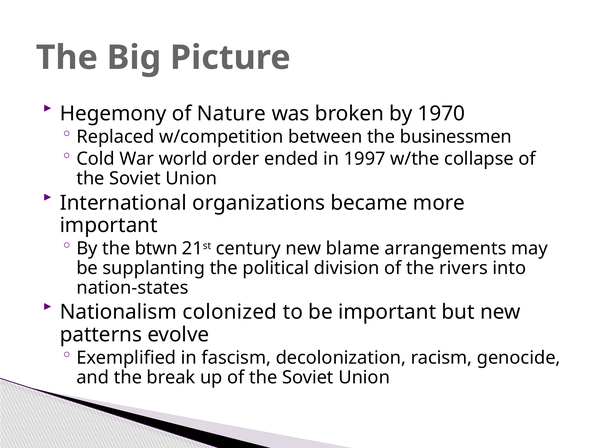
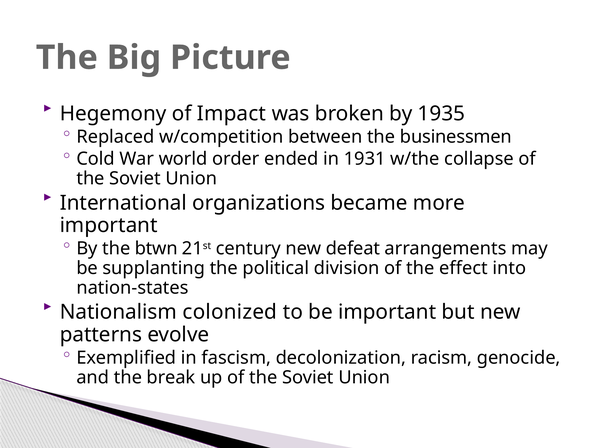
Nature: Nature -> Impact
1970: 1970 -> 1935
1997: 1997 -> 1931
blame: blame -> defeat
rivers: rivers -> effect
